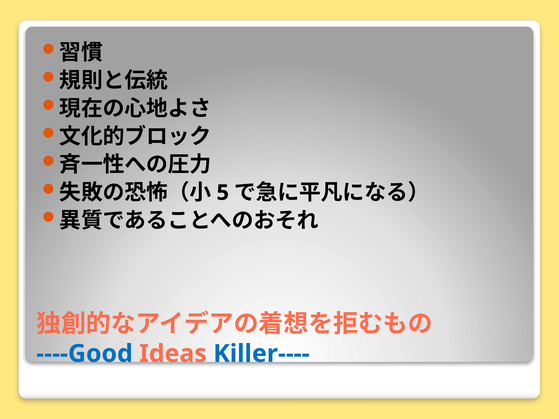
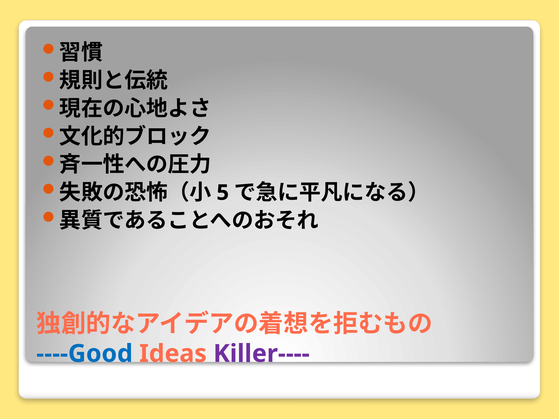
Killer---- colour: blue -> purple
